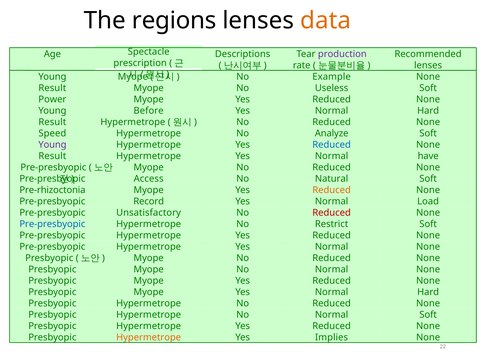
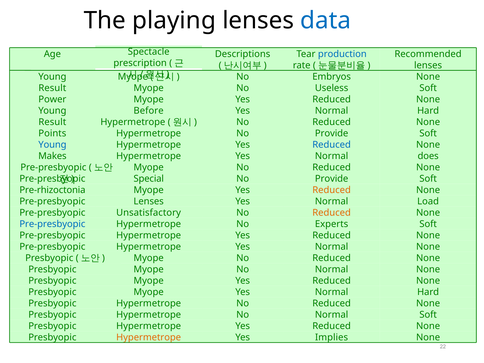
regions: regions -> playing
data colour: orange -> blue
production colour: purple -> blue
Example: Example -> Embryos
Speed: Speed -> Points
Analyze at (332, 133): Analyze -> Provide
Young at (52, 145) colour: purple -> blue
Result at (52, 156): Result -> Makes
have: have -> does
Access: Access -> Special
Natural at (332, 179): Natural -> Provide
Record at (149, 201): Record -> Lenses
Reduced at (332, 213) colour: red -> orange
Restrict: Restrict -> Experts
